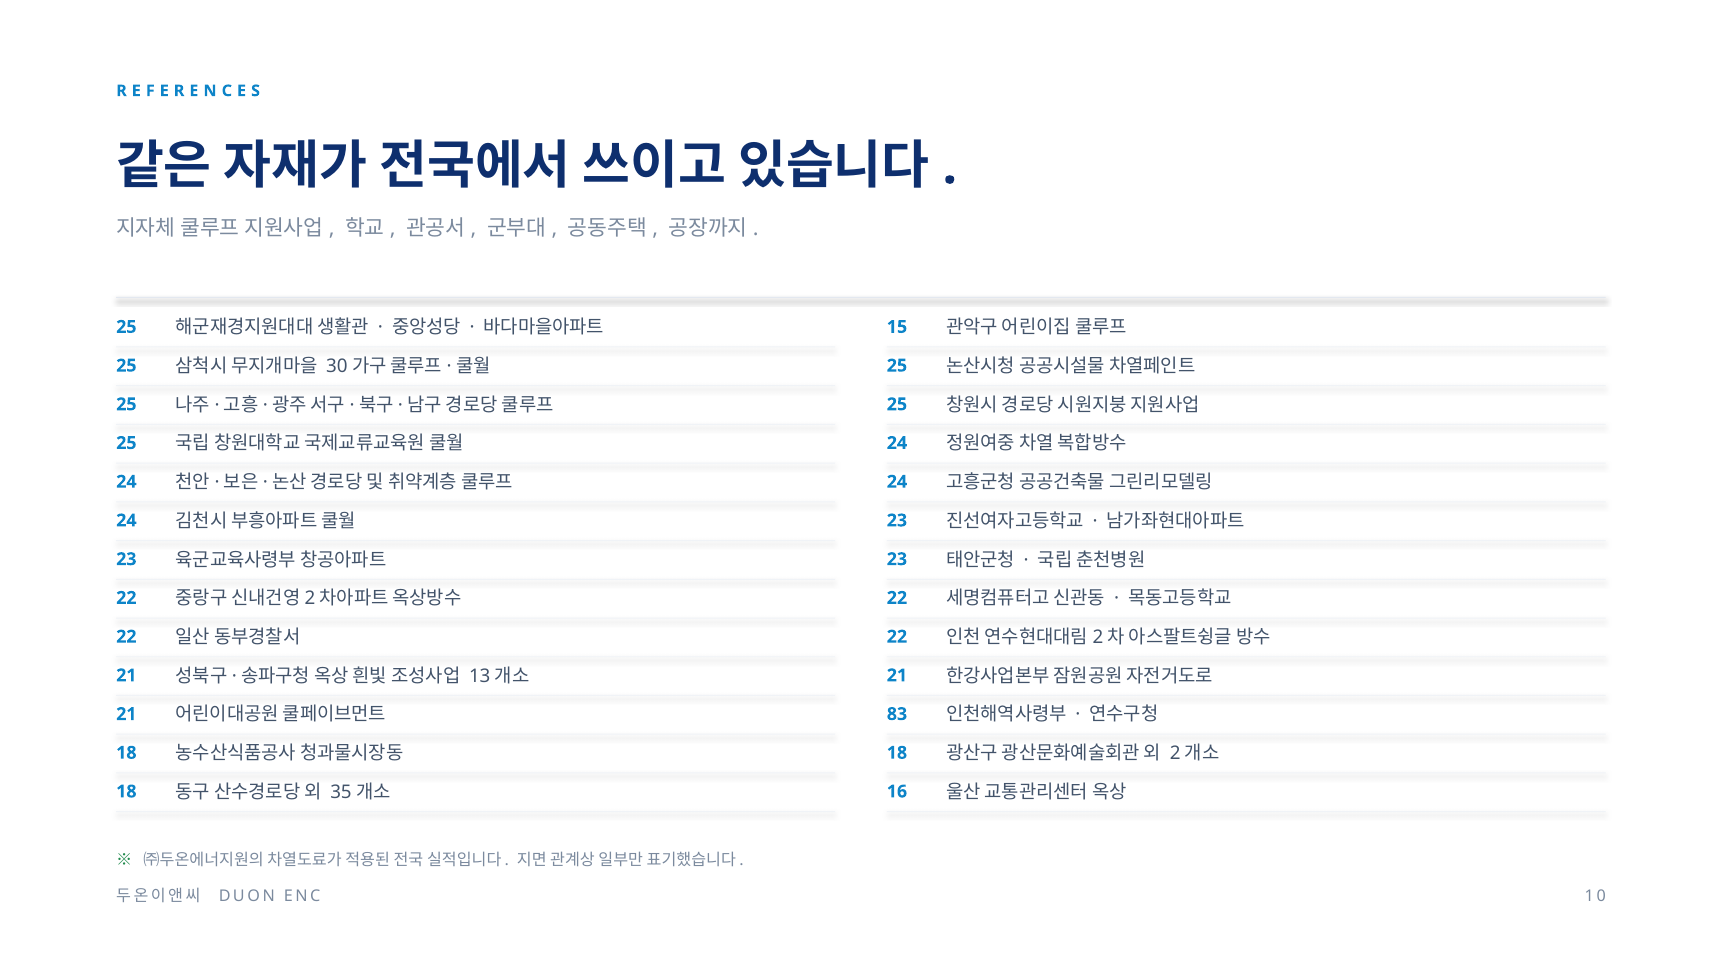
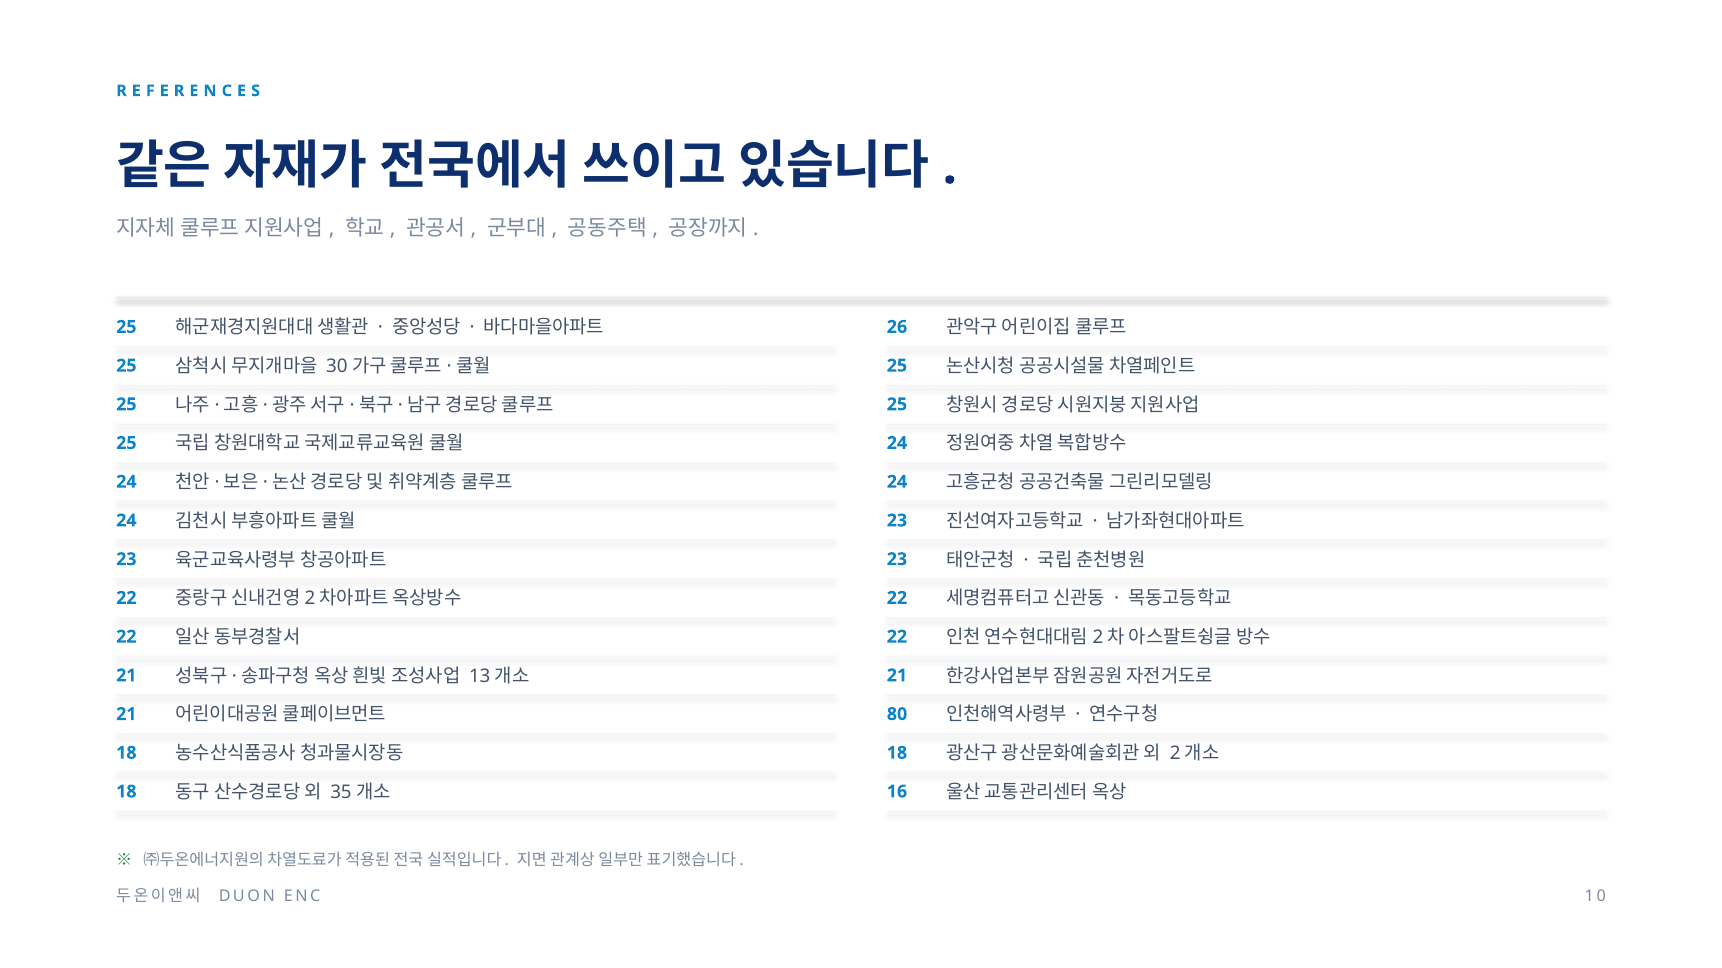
15: 15 -> 26
83: 83 -> 80
